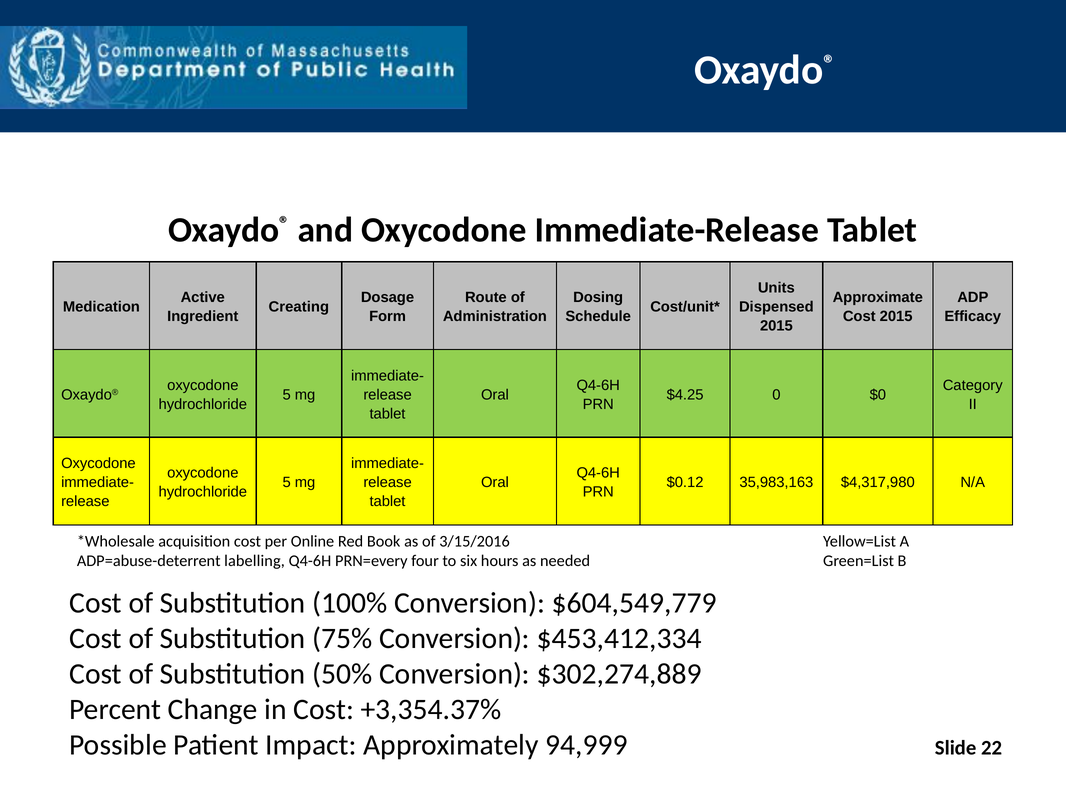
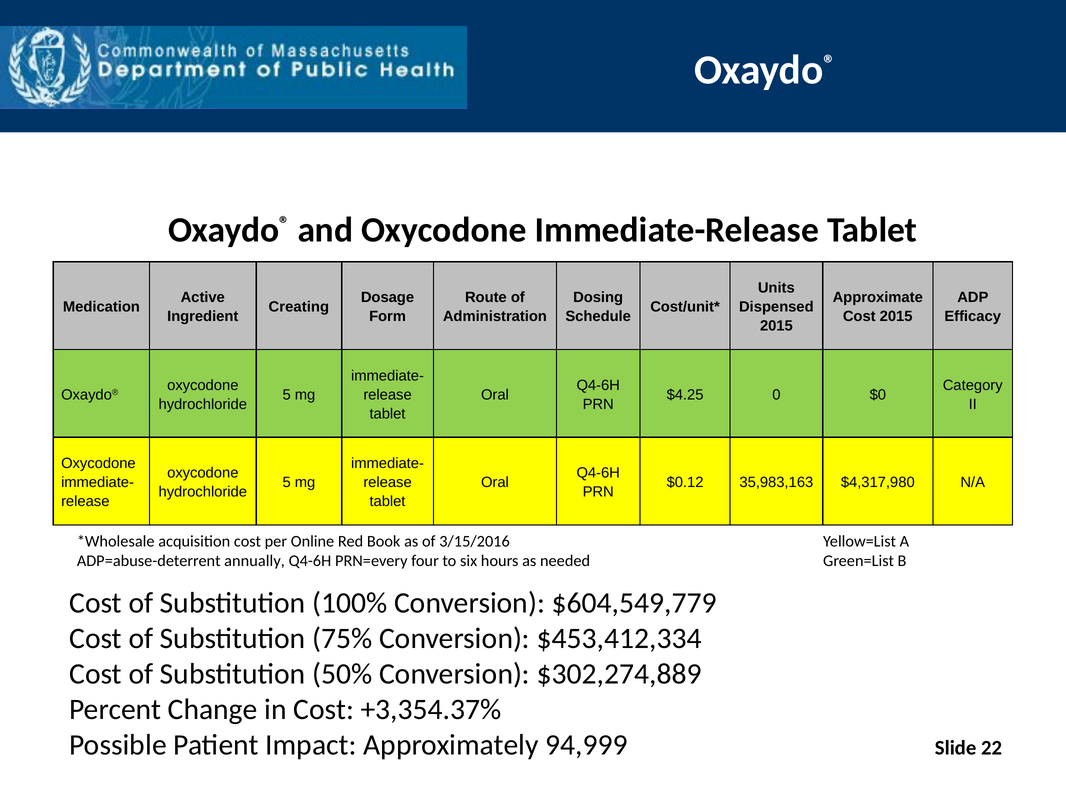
labelling: labelling -> annually
